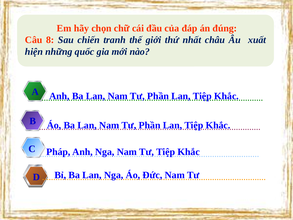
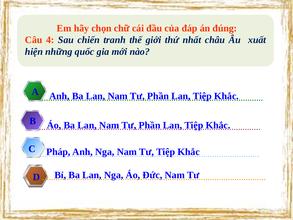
8: 8 -> 4
